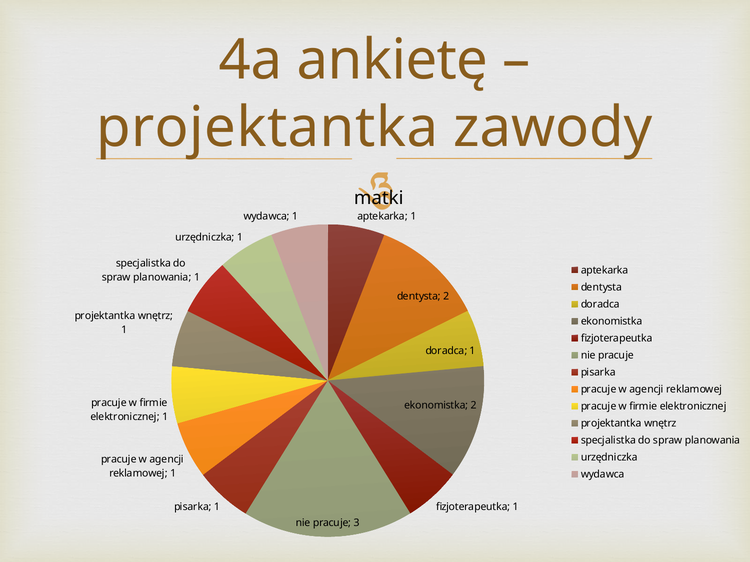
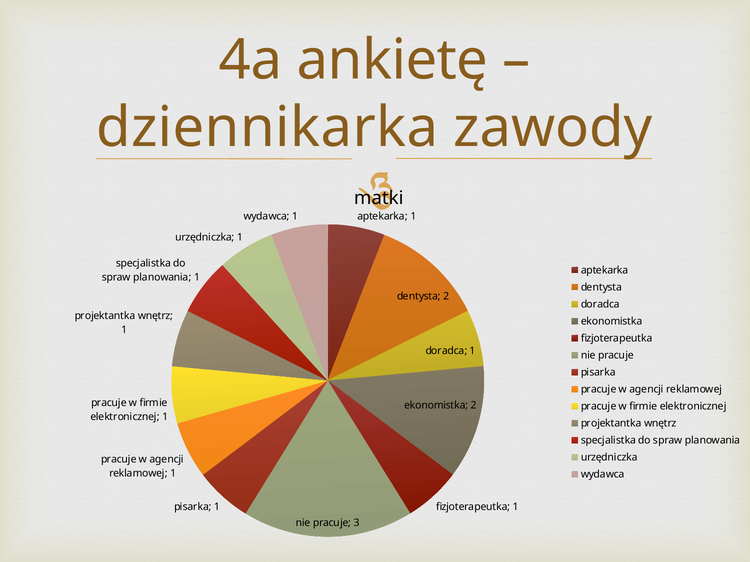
projektantka at (267, 128): projektantka -> dziennikarka
